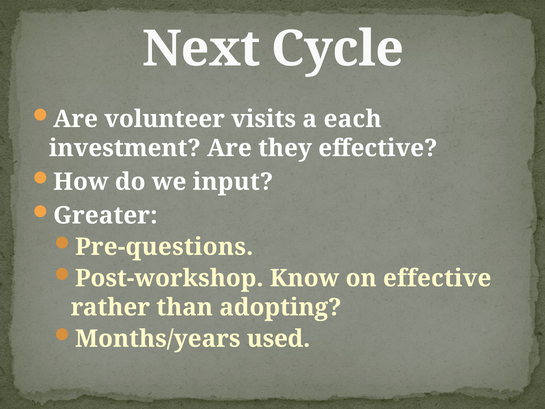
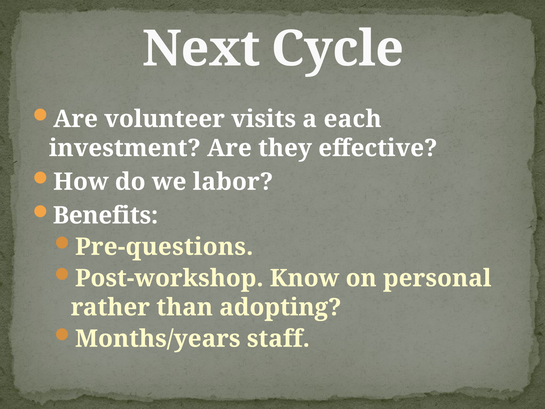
input: input -> labor
Greater: Greater -> Benefits
on effective: effective -> personal
used: used -> staff
